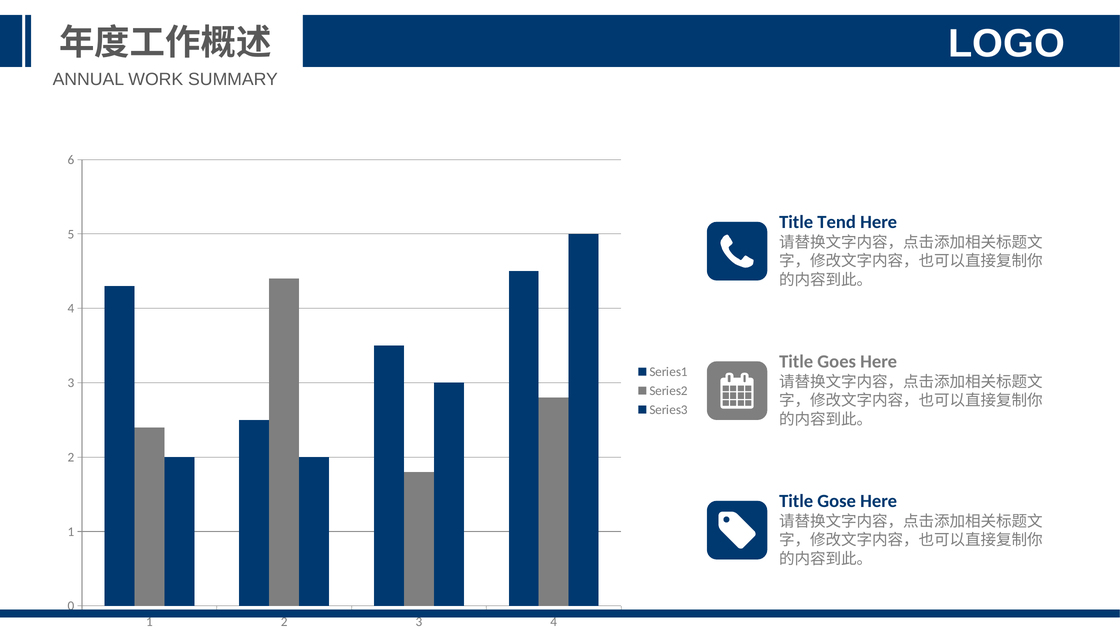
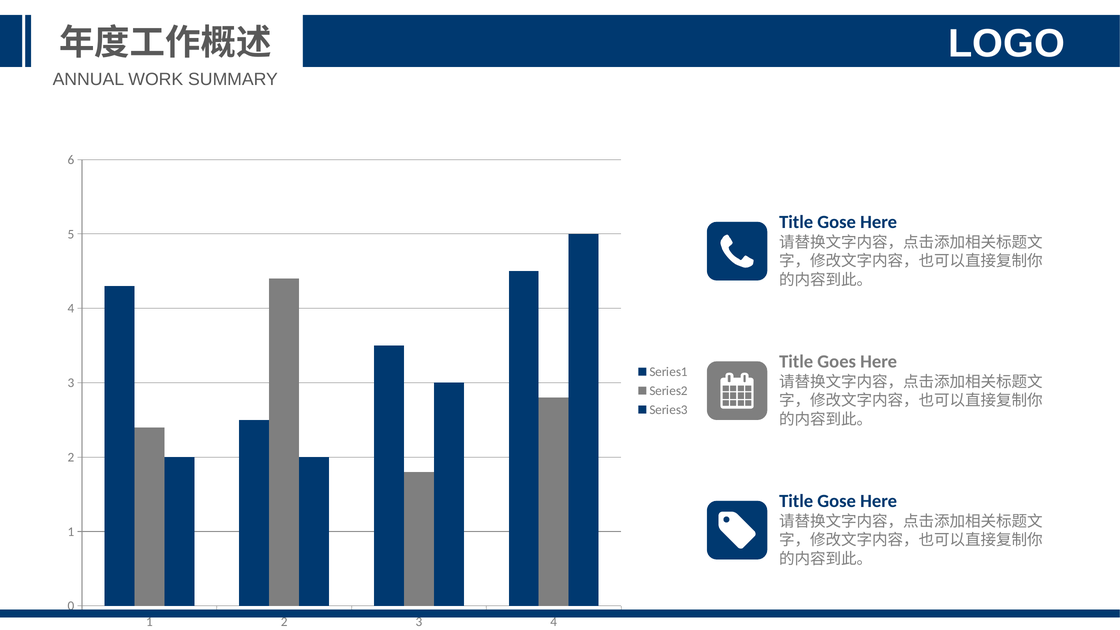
Tend at (837, 222): Tend -> Gose
